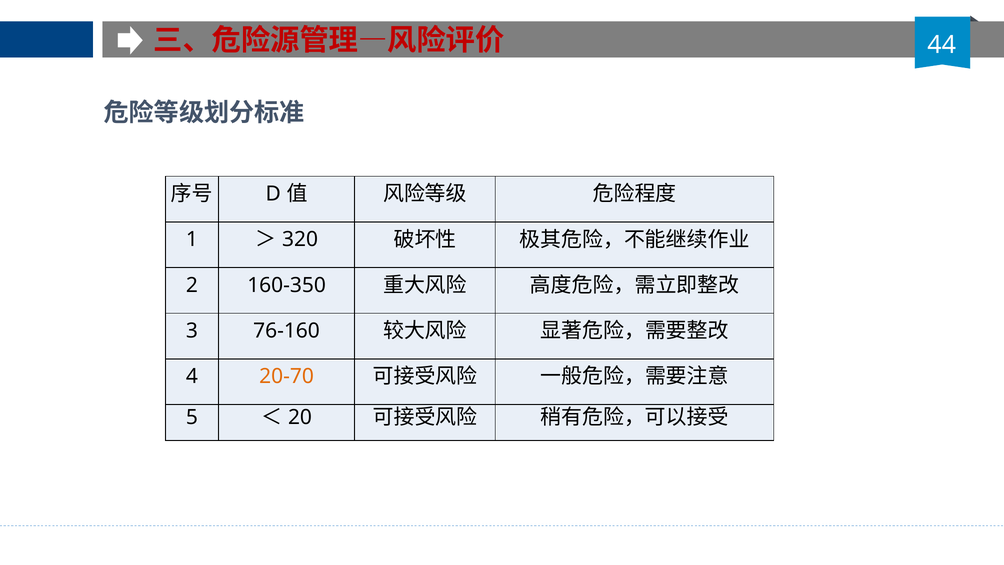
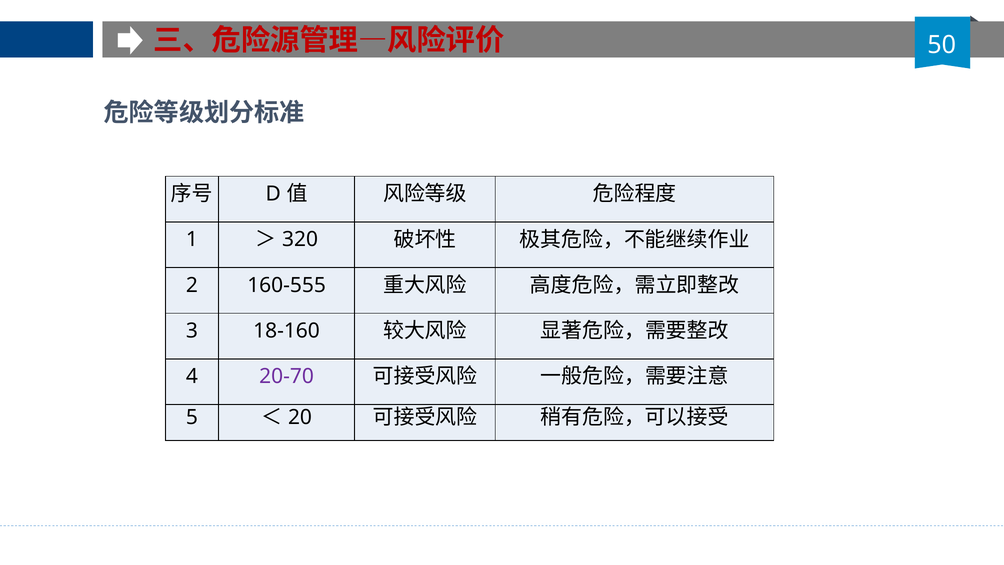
44: 44 -> 50
160-350: 160-350 -> 160-555
76-160: 76-160 -> 18-160
20-70 colour: orange -> purple
